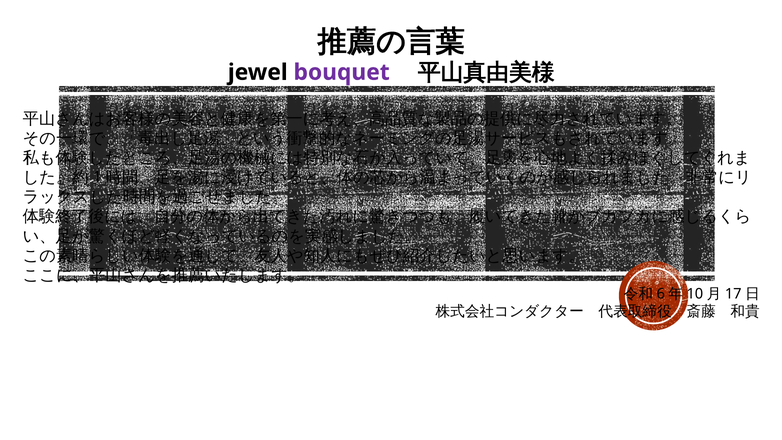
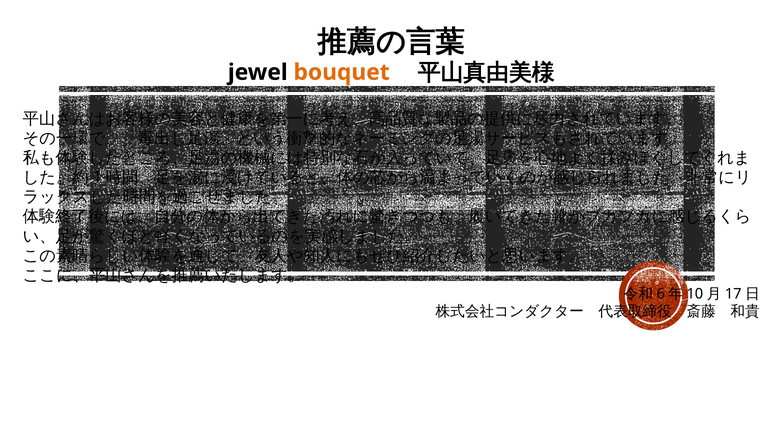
bouquet colour: purple -> orange
